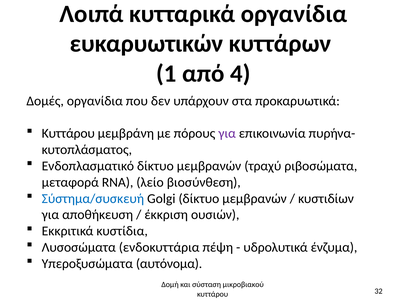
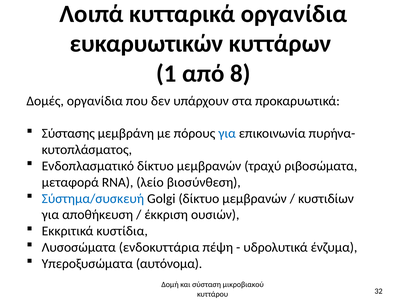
4: 4 -> 8
Κυττάρου at (68, 134): Κυττάρου -> Σύστασης
για at (227, 134) colour: purple -> blue
